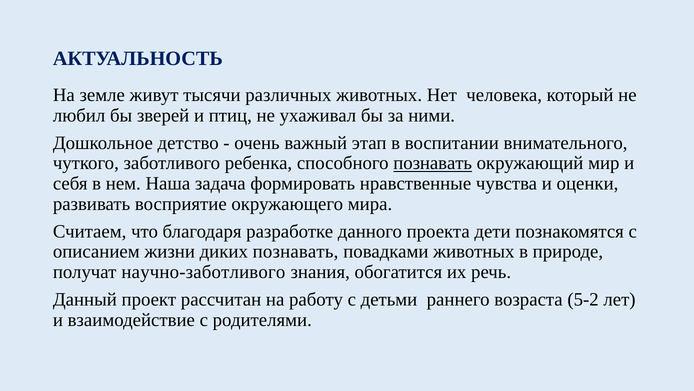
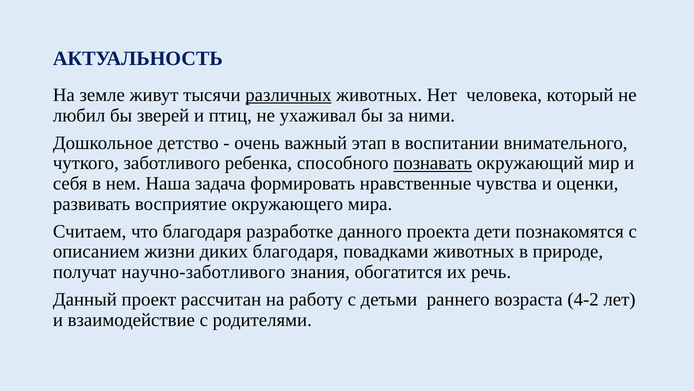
различных underline: none -> present
диких познавать: познавать -> благодаря
5-2: 5-2 -> 4-2
